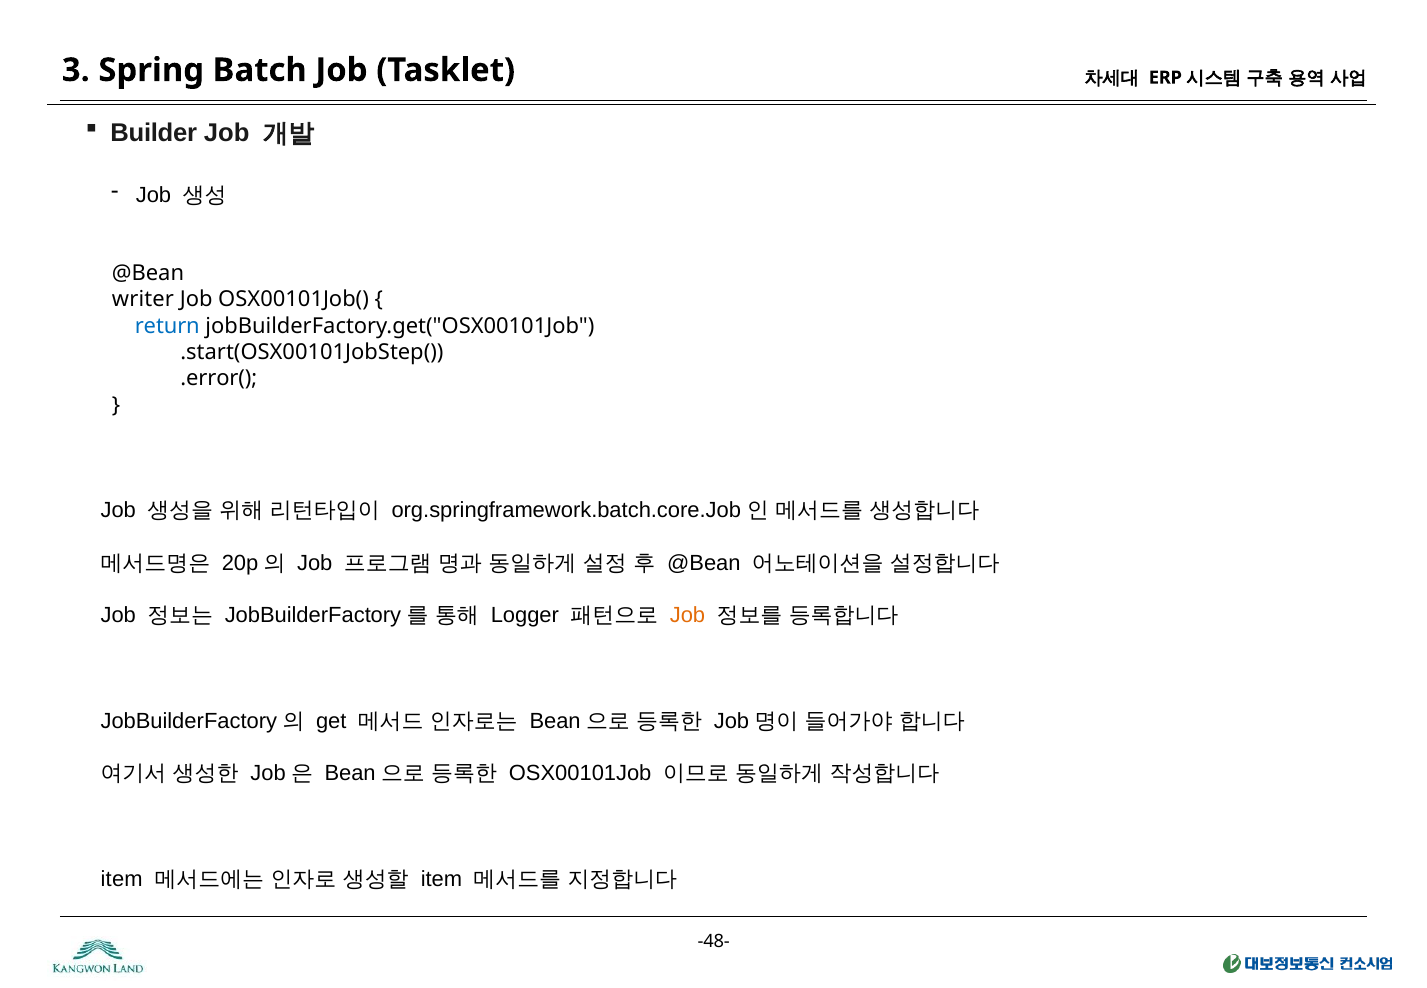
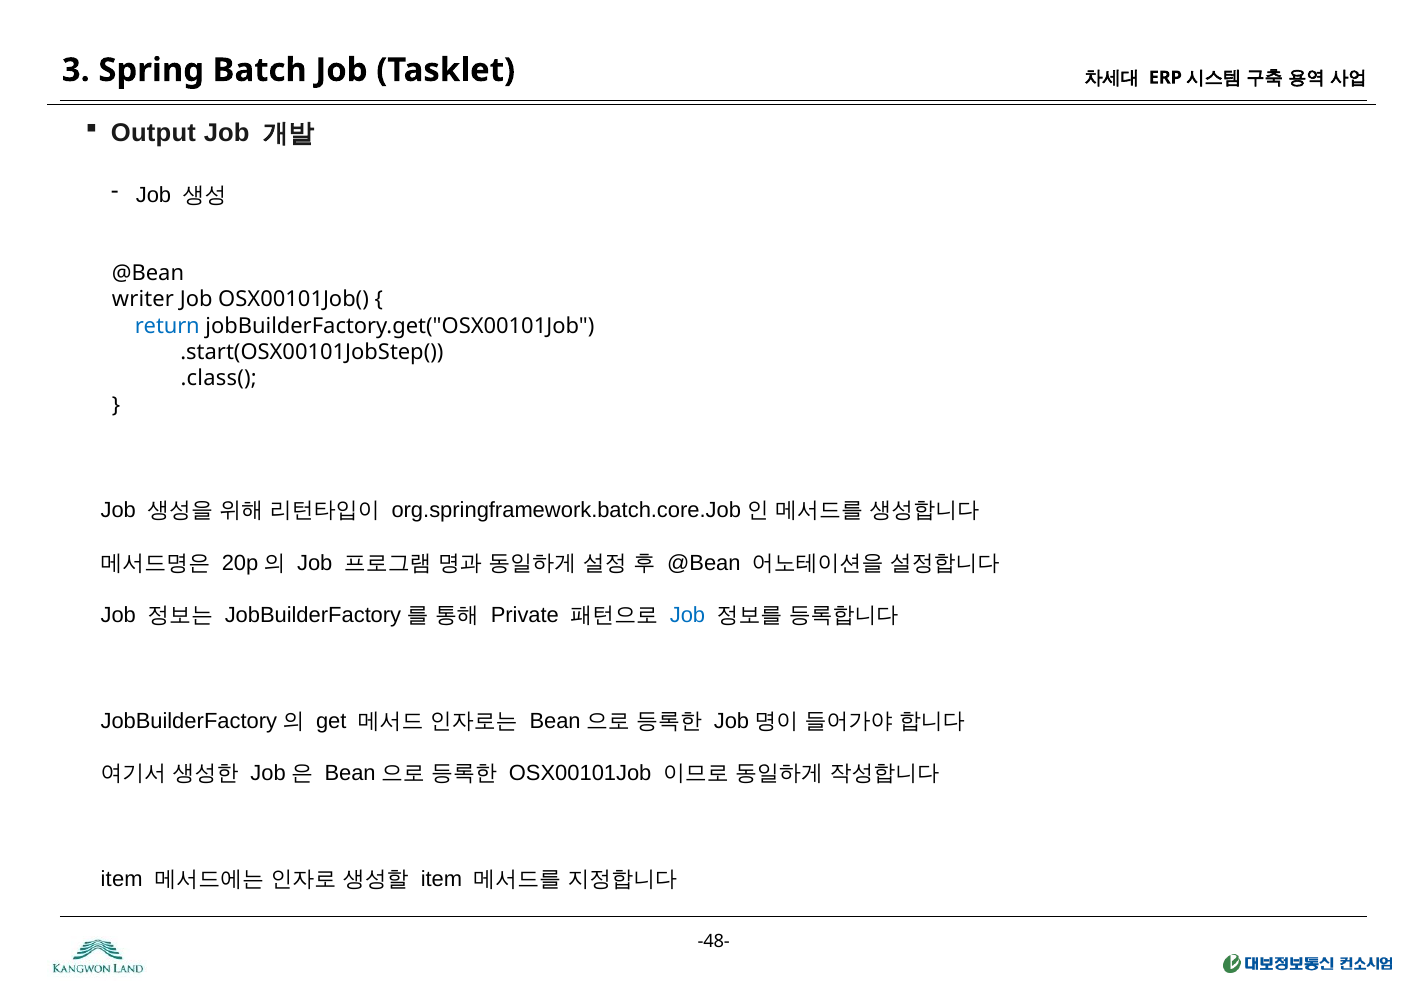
Builder: Builder -> Output
.error(: .error( -> .class(
Logger: Logger -> Private
Job at (687, 615) colour: orange -> blue
